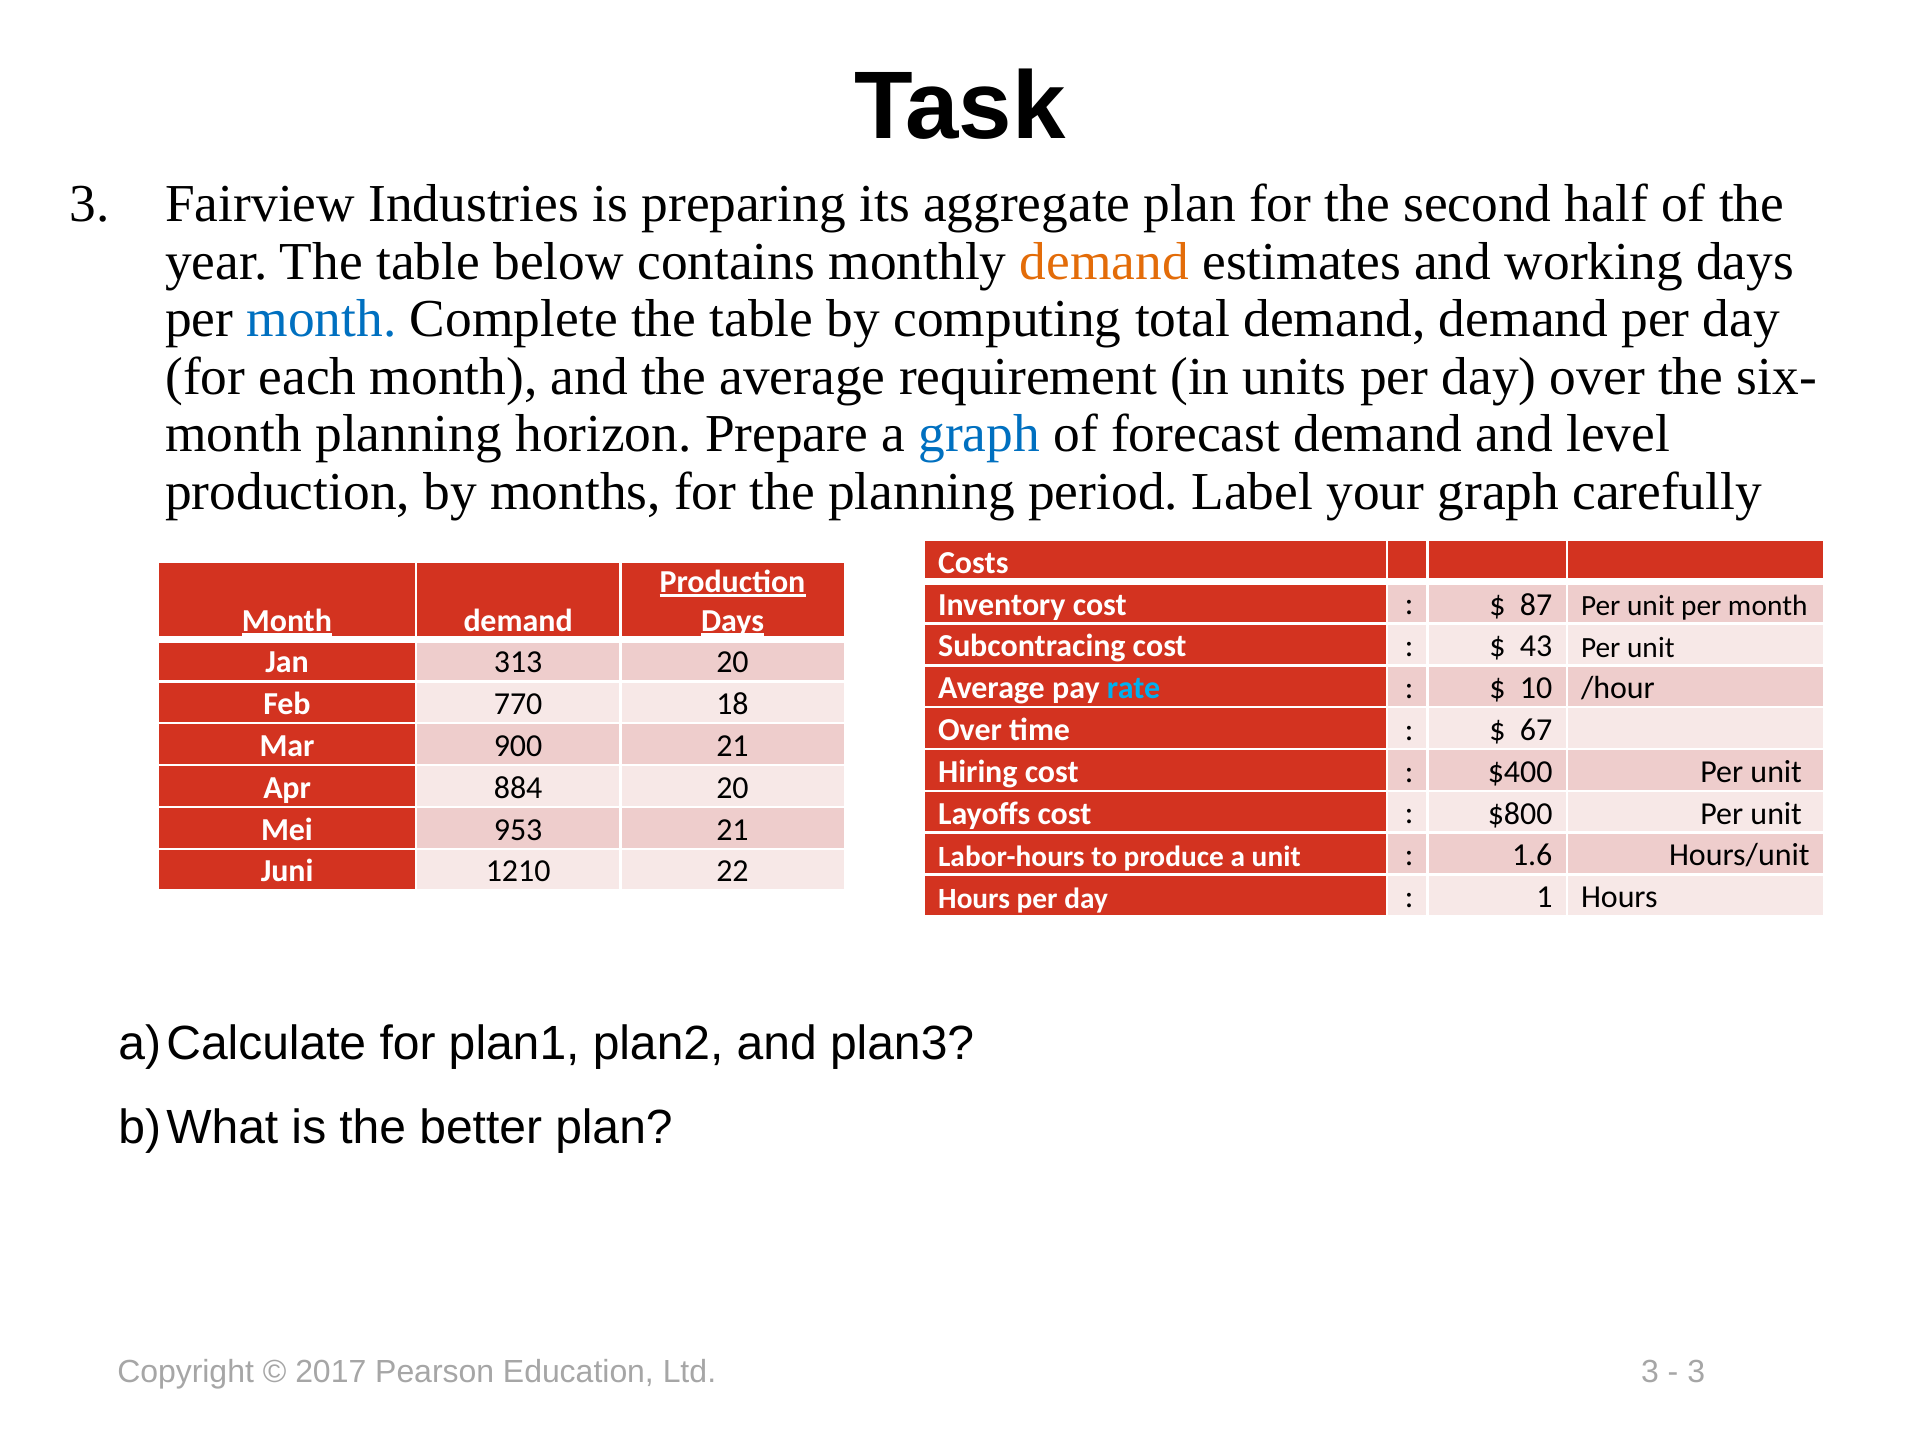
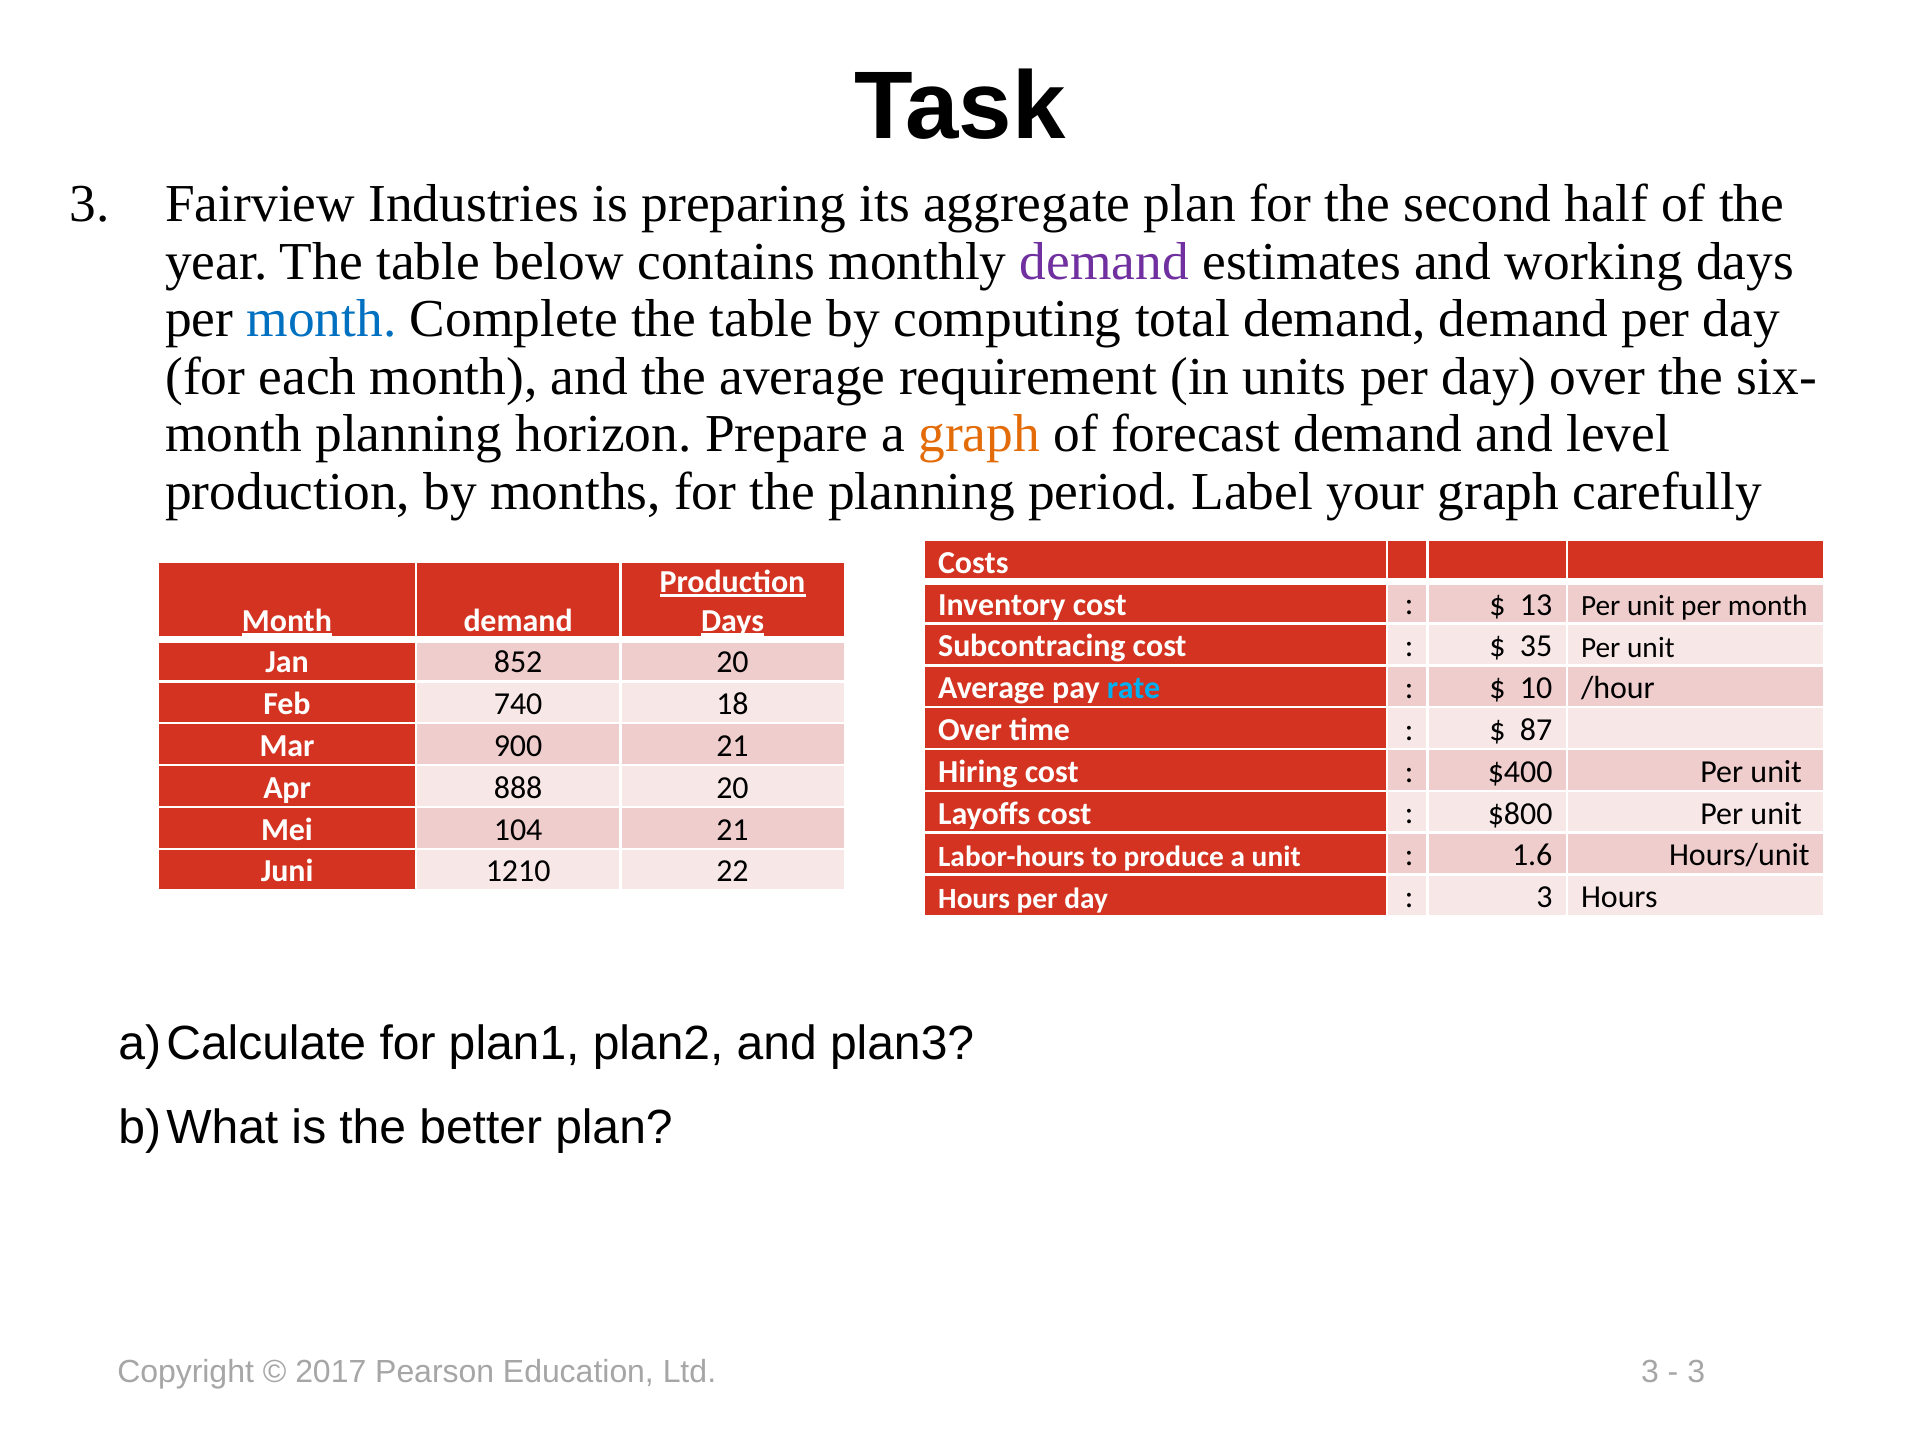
demand at (1104, 261) colour: orange -> purple
graph at (979, 434) colour: blue -> orange
87: 87 -> 13
43: 43 -> 35
313: 313 -> 852
770: 770 -> 740
67: 67 -> 87
884: 884 -> 888
953: 953 -> 104
1 at (1545, 897): 1 -> 3
